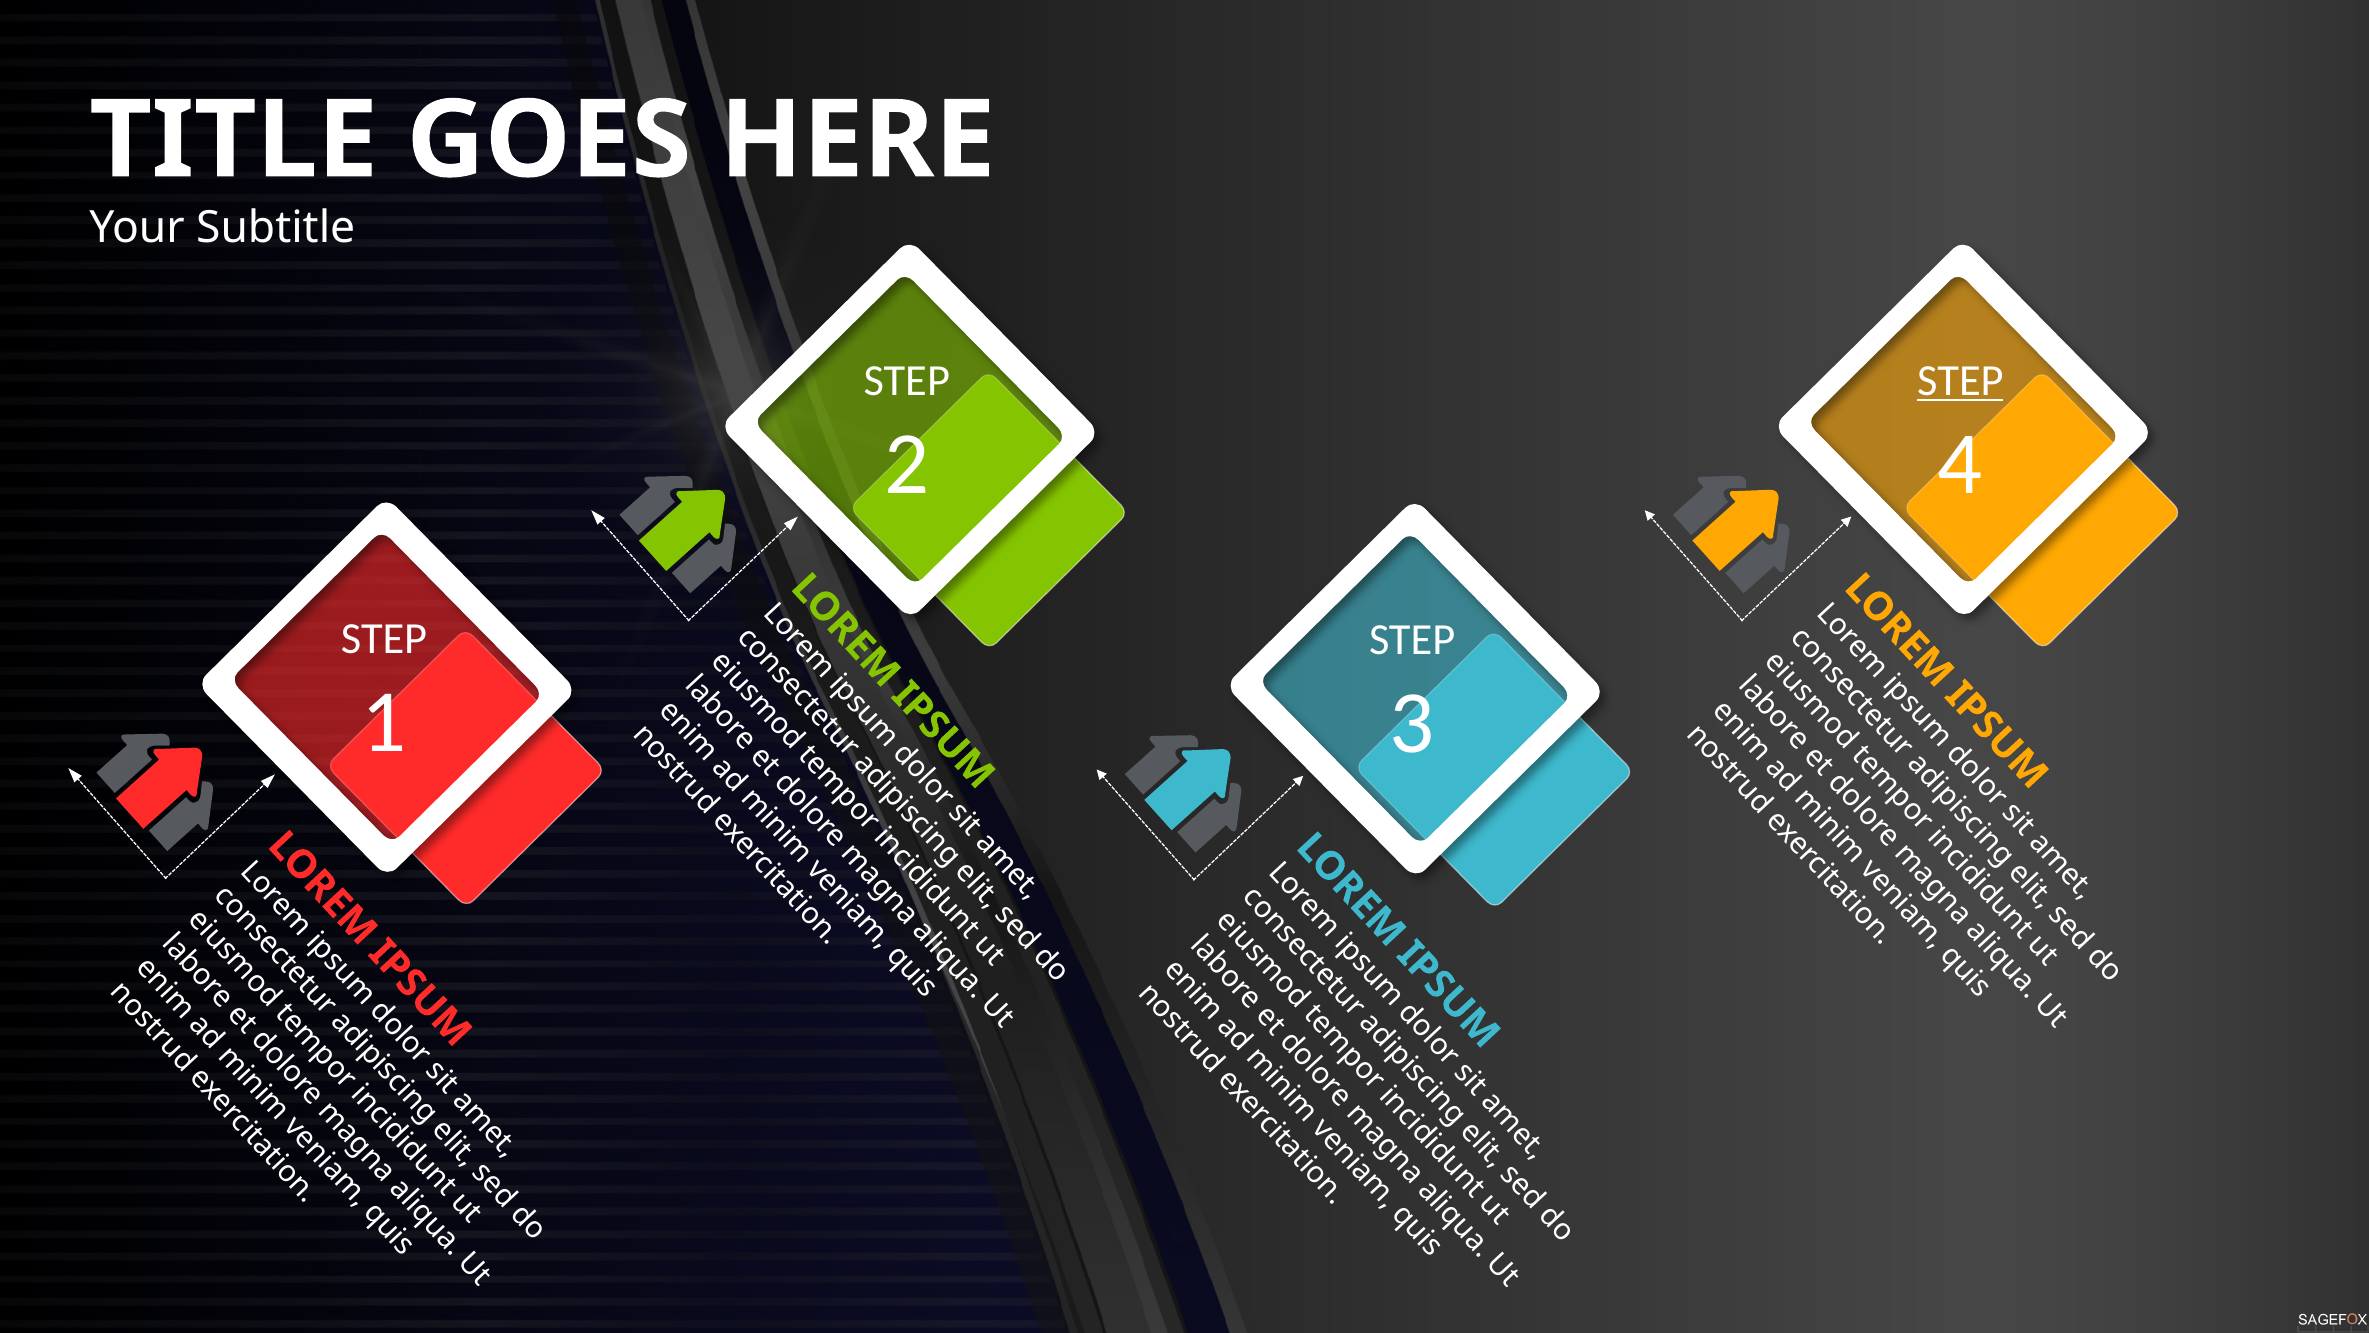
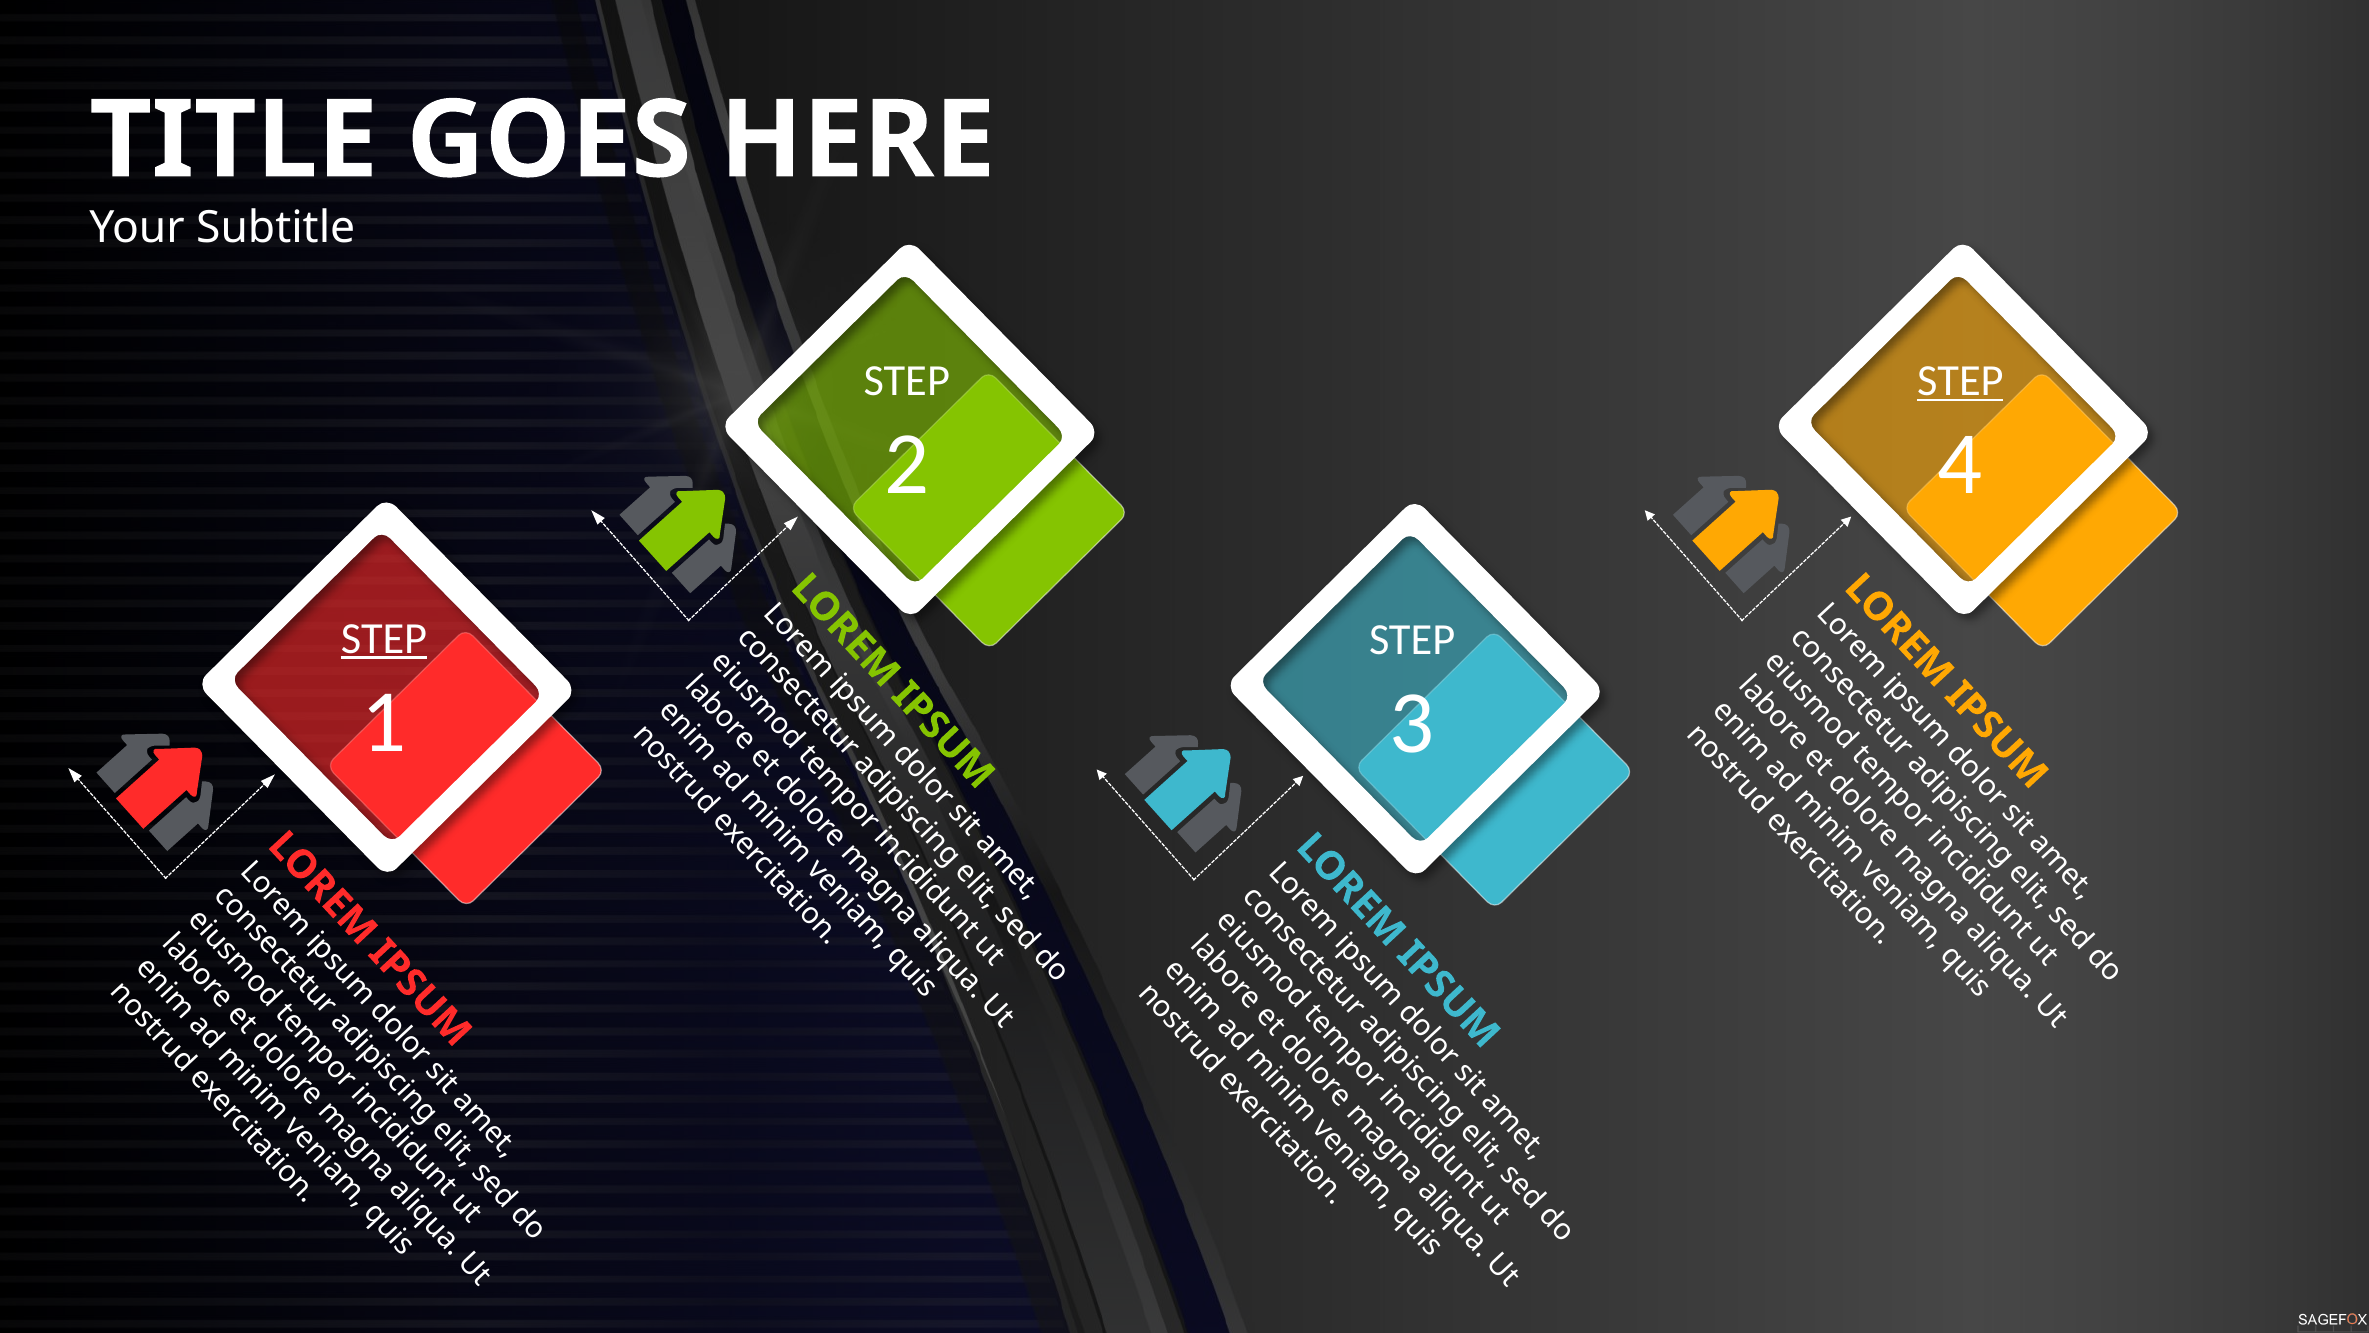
STEP at (384, 638) underline: none -> present
